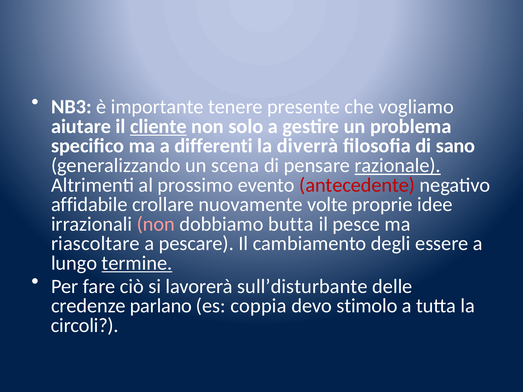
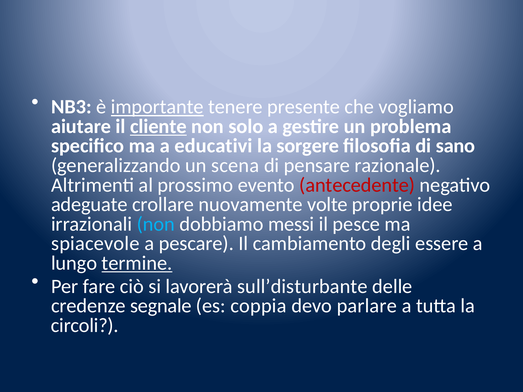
importante underline: none -> present
differenti: differenti -> educativi
diverrà: diverrà -> sorgere
razionale underline: present -> none
affidabile: affidabile -> adeguate
non at (156, 224) colour: pink -> light blue
butta: butta -> messi
riascoltare: riascoltare -> spiacevole
parlano: parlano -> segnale
stimolo: stimolo -> parlare
